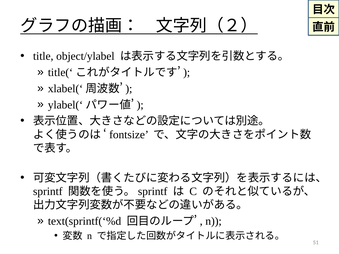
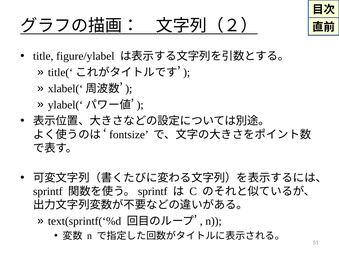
object/ylabel: object/ylabel -> figure/ylabel
